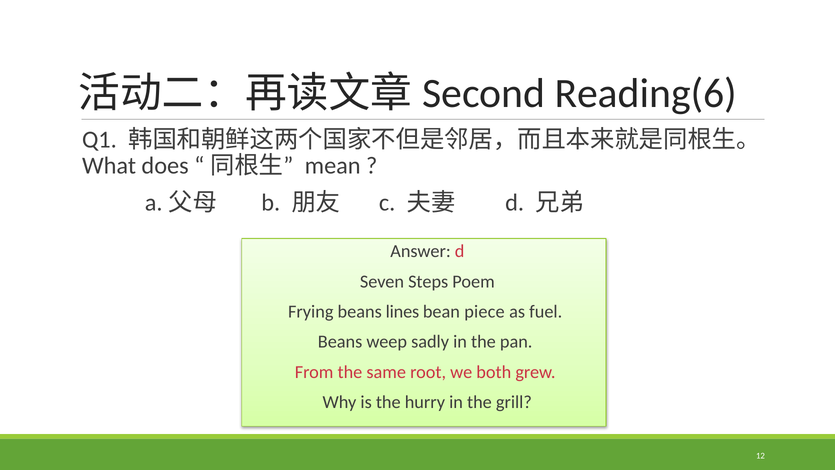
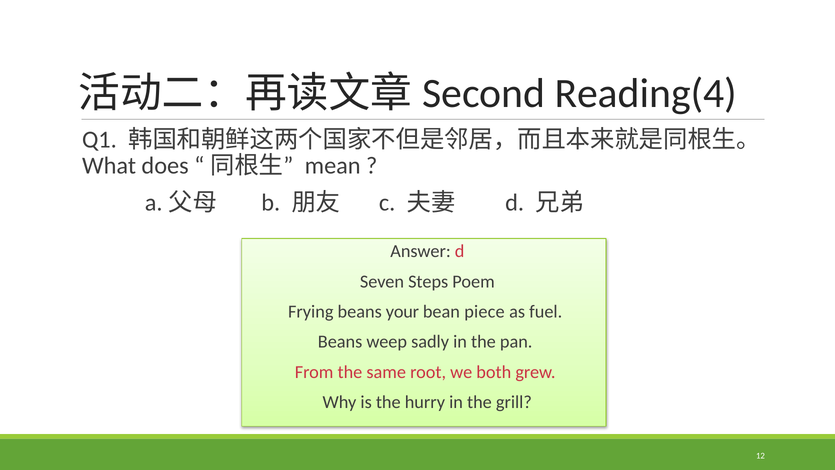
Reading(6: Reading(6 -> Reading(4
lines: lines -> your
